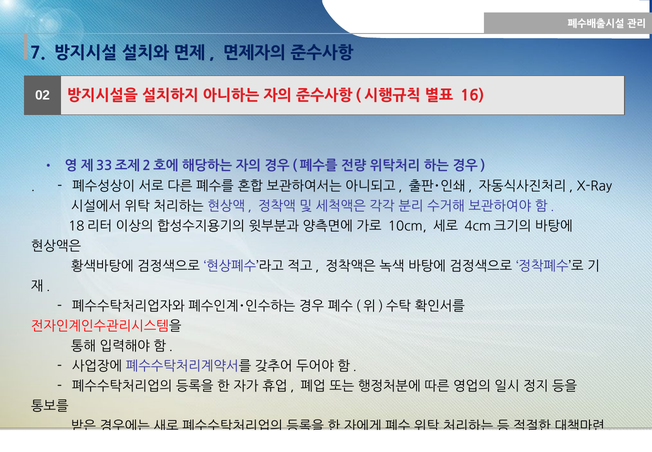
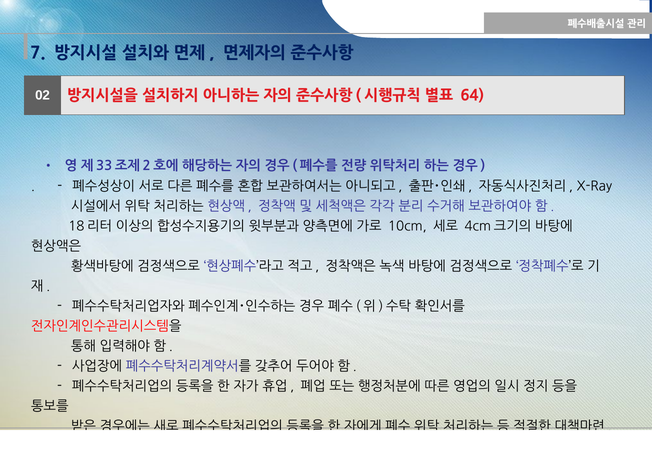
16: 16 -> 64
